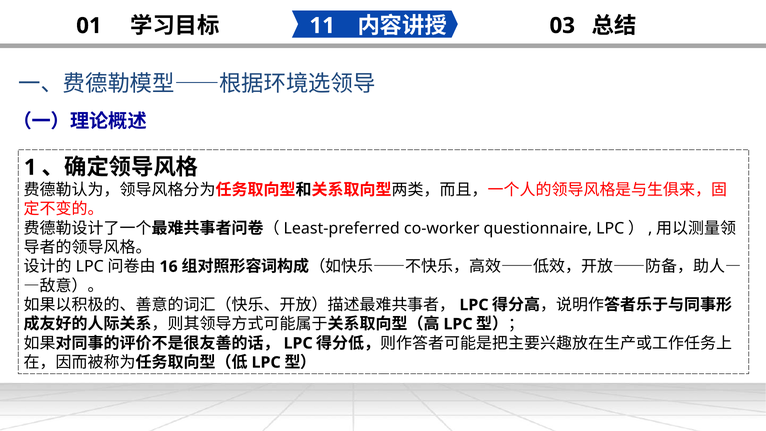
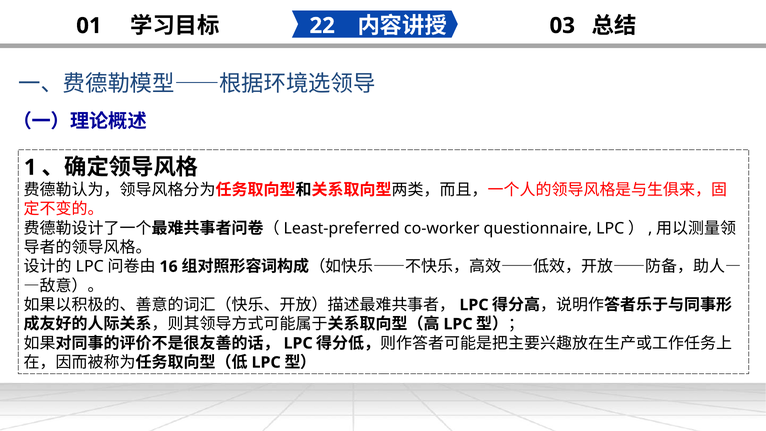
11: 11 -> 22
